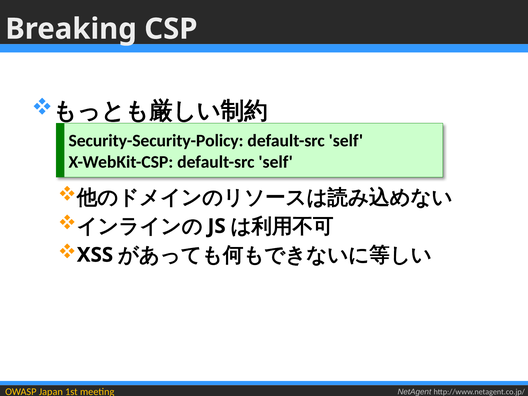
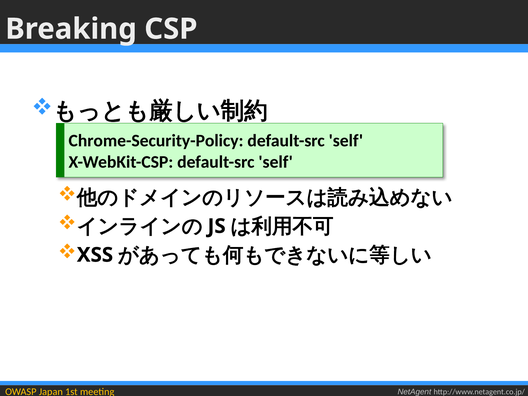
Security-Security-Policy: Security-Security-Policy -> Chrome-Security-Policy
